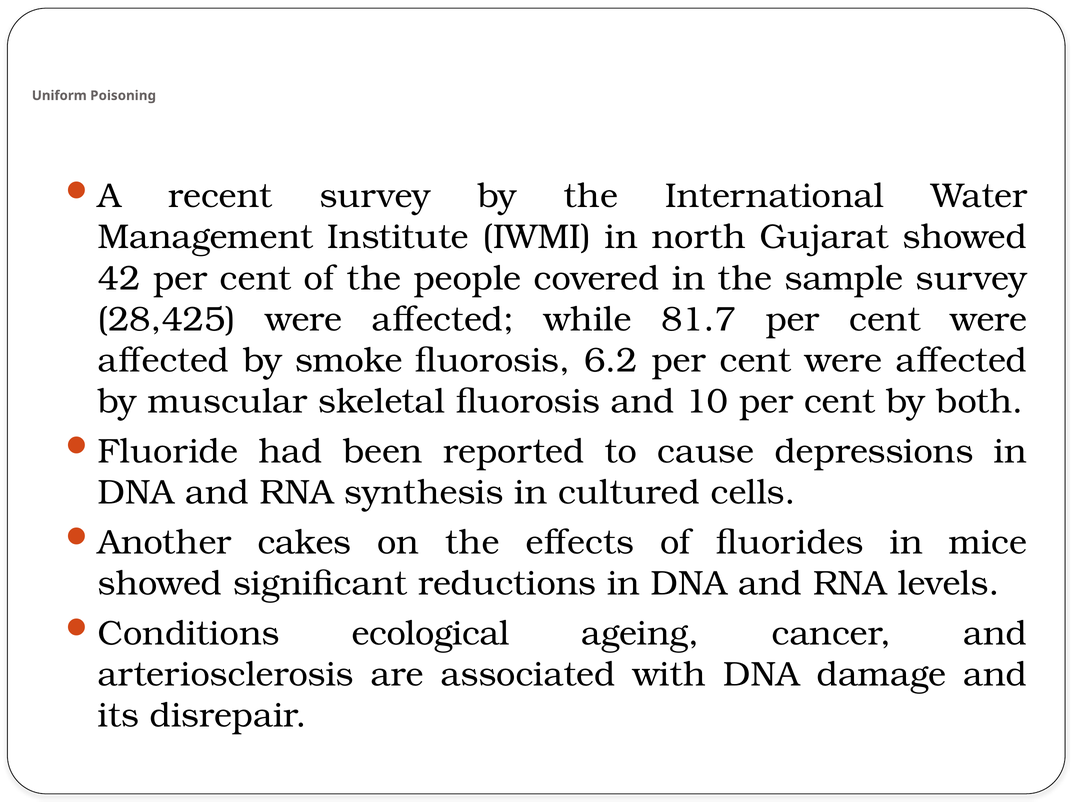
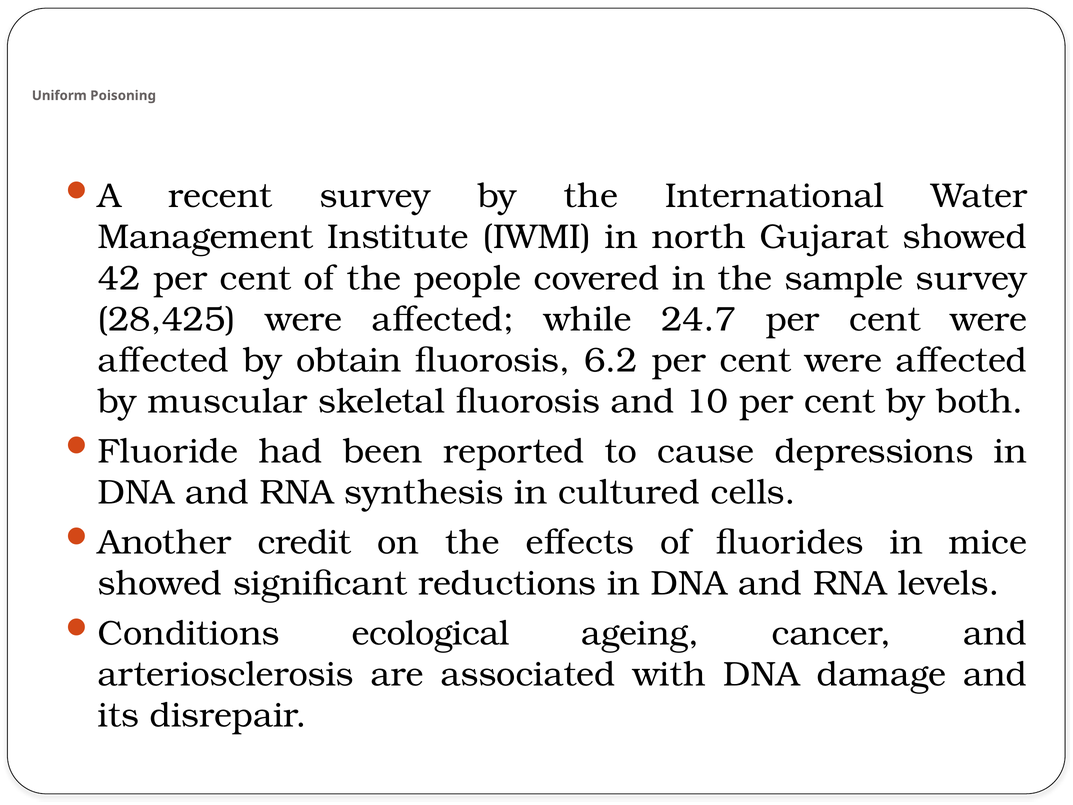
81.7: 81.7 -> 24.7
smoke: smoke -> obtain
cakes: cakes -> credit
